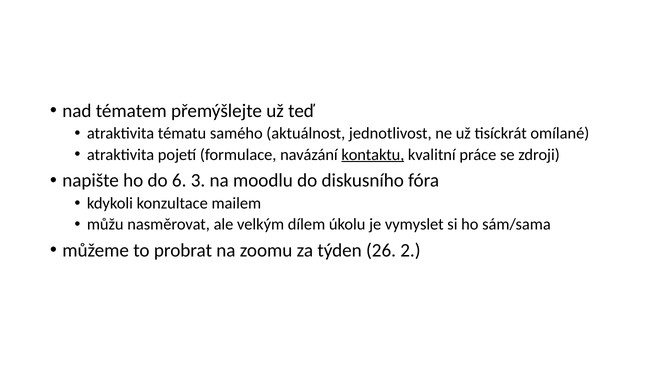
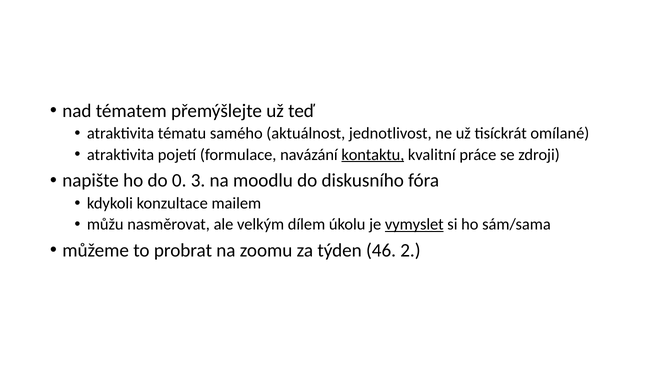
6: 6 -> 0
vymyslet underline: none -> present
26: 26 -> 46
